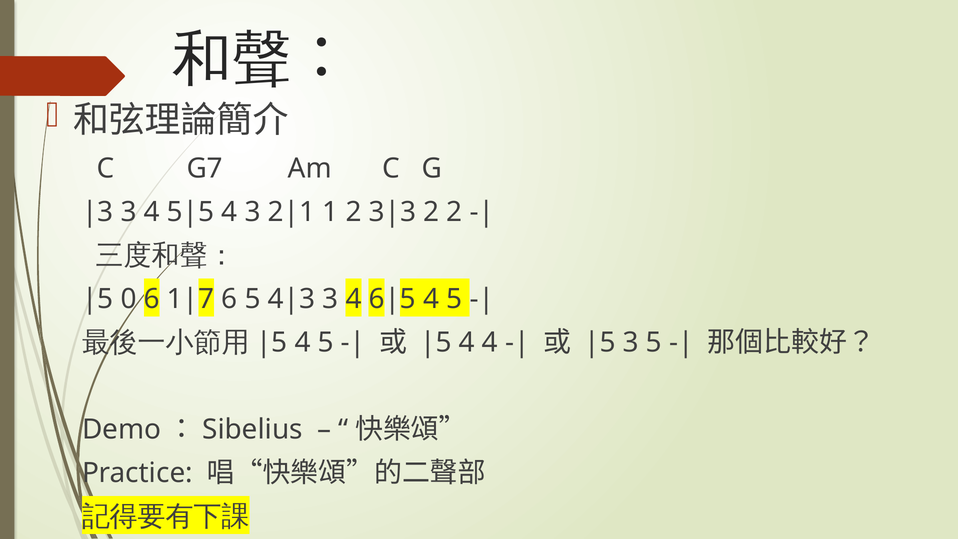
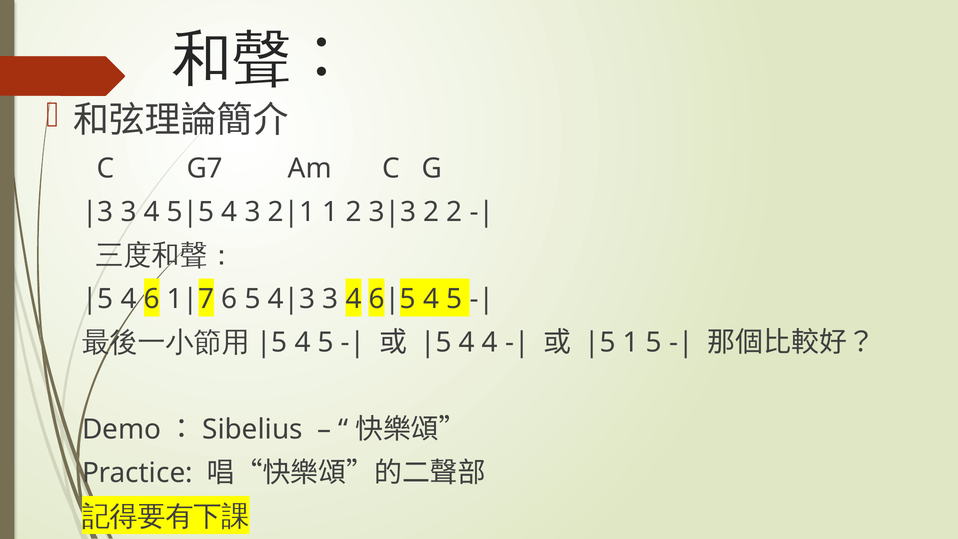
0 at (129, 299): 0 -> 4
3 at (631, 342): 3 -> 1
